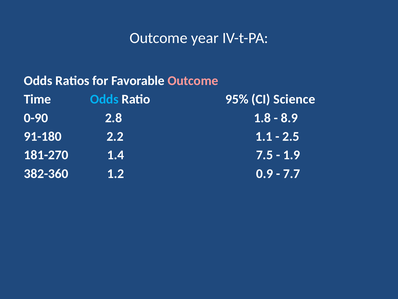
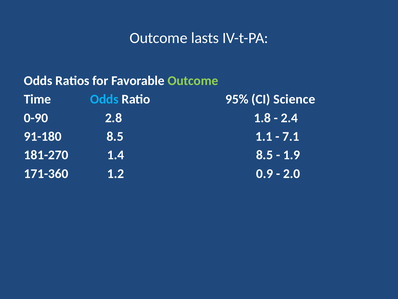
year: year -> lasts
Outcome at (193, 81) colour: pink -> light green
8.9: 8.9 -> 2.4
91-180 2.2: 2.2 -> 8.5
2.5: 2.5 -> 7.1
1.4 7.5: 7.5 -> 8.5
382-360: 382-360 -> 171-360
7.7: 7.7 -> 2.0
